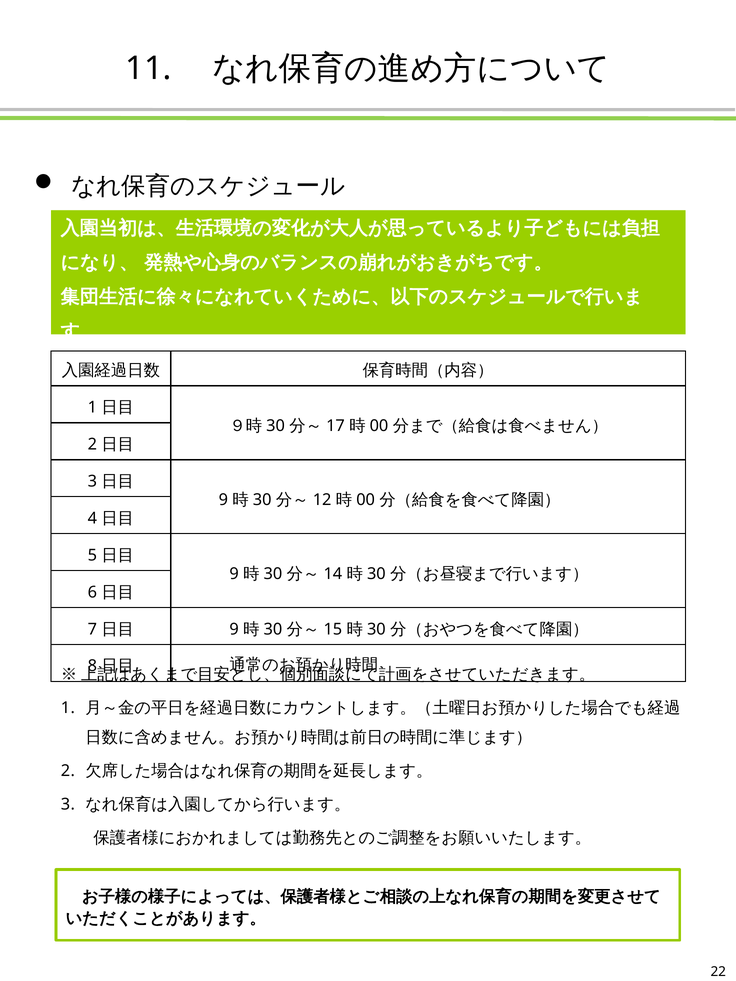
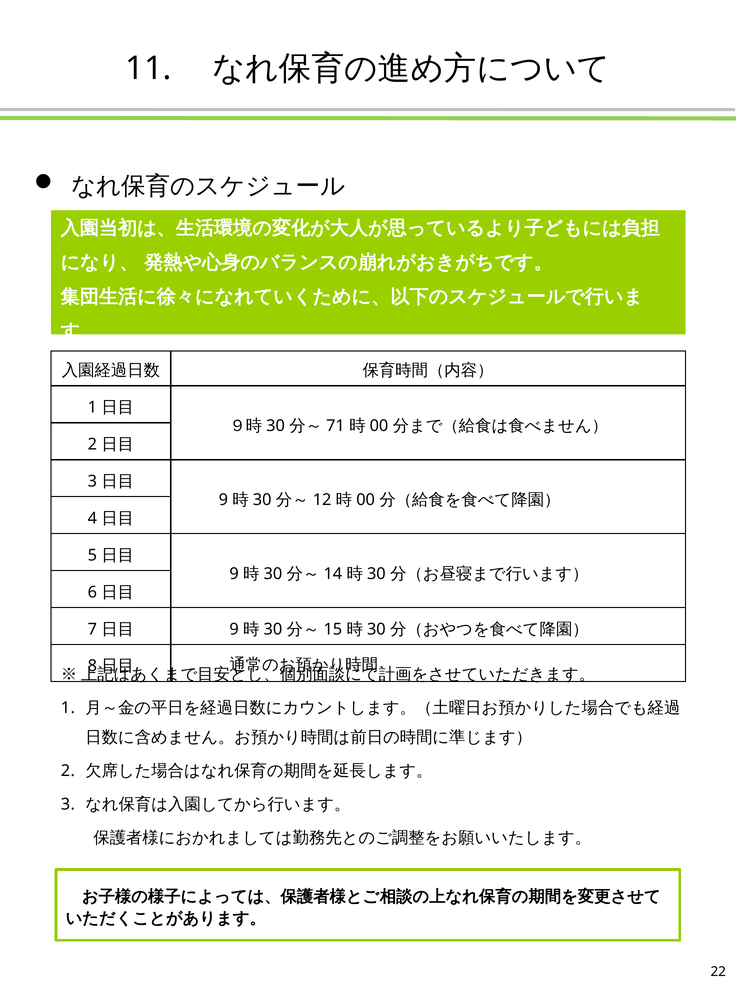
17: 17 -> 71
